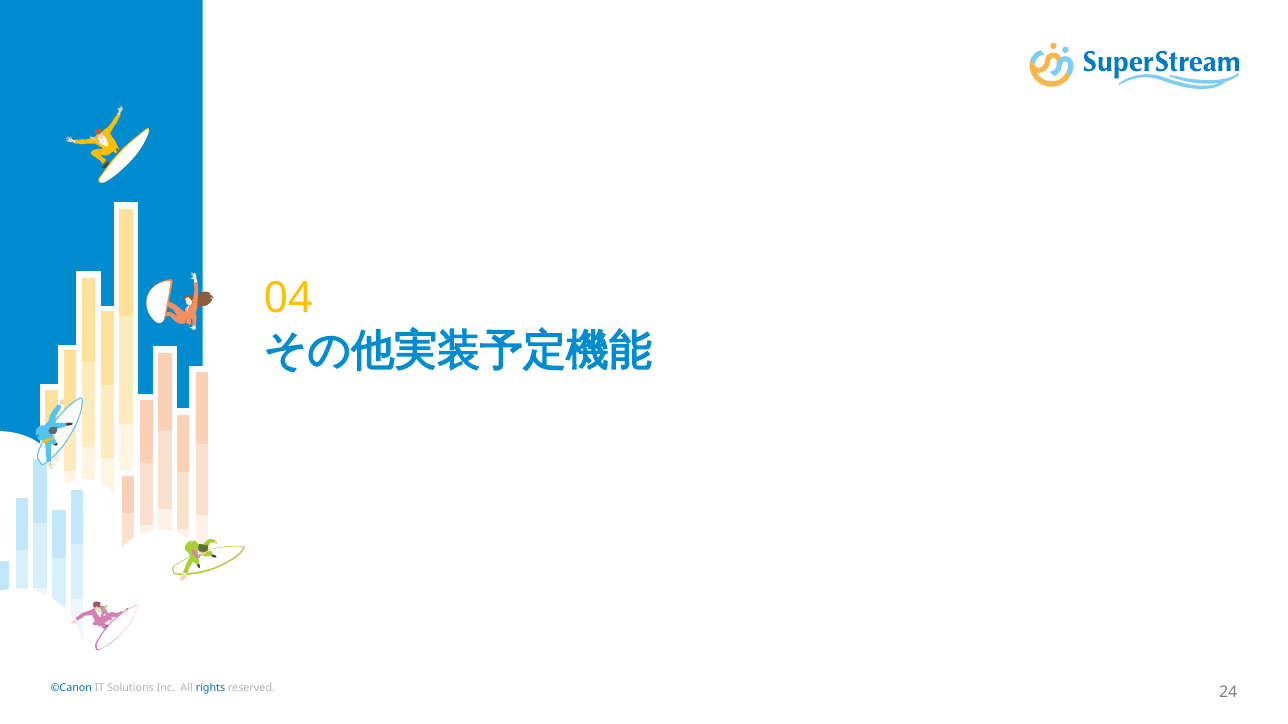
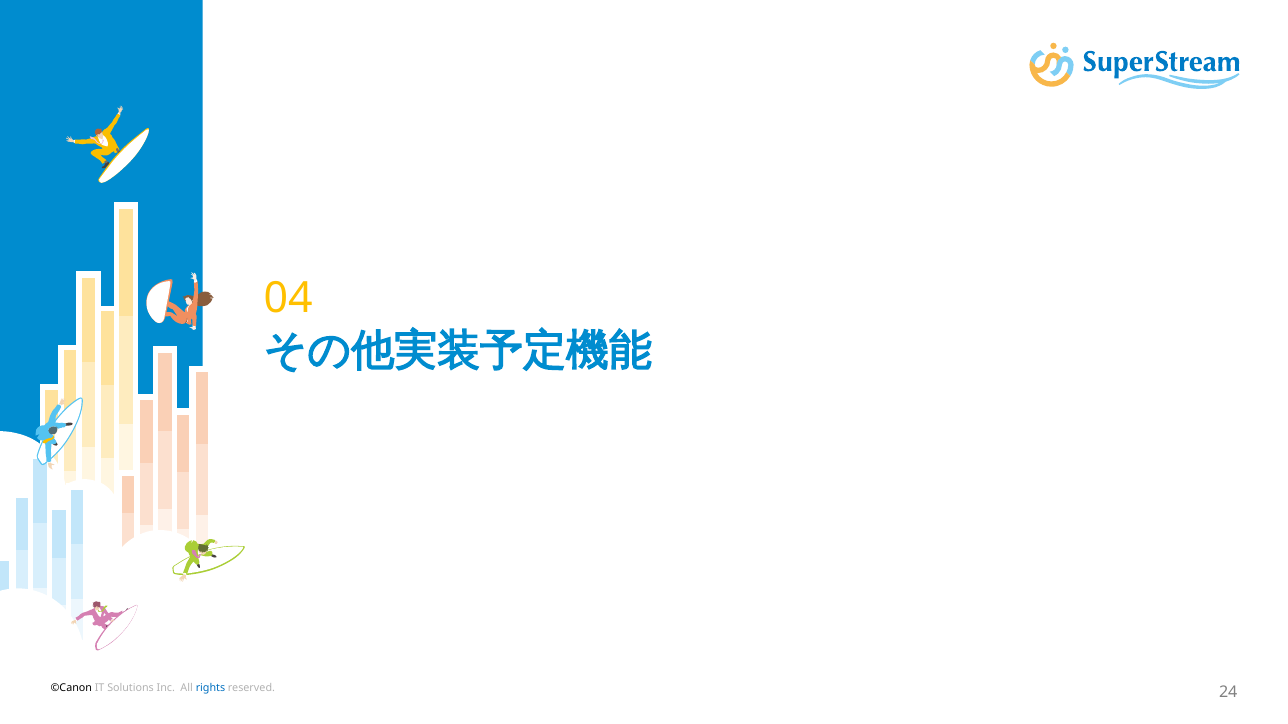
©Canon colour: blue -> black
